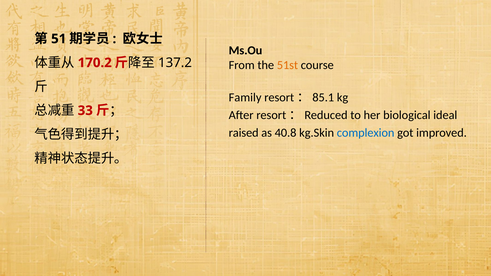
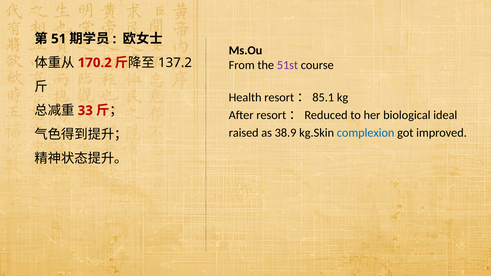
51st colour: orange -> purple
Family: Family -> Health
40.8: 40.8 -> 38.9
